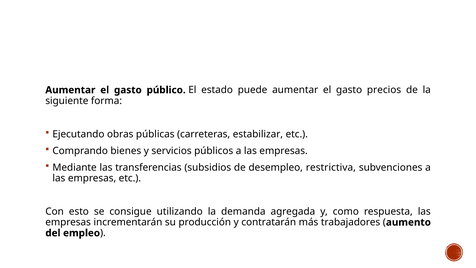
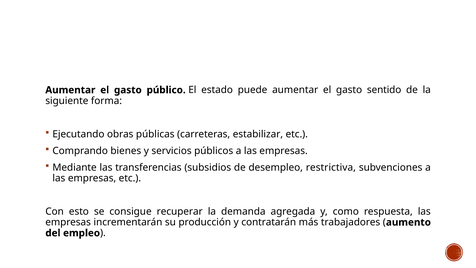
precios: precios -> sentido
utilizando: utilizando -> recuperar
